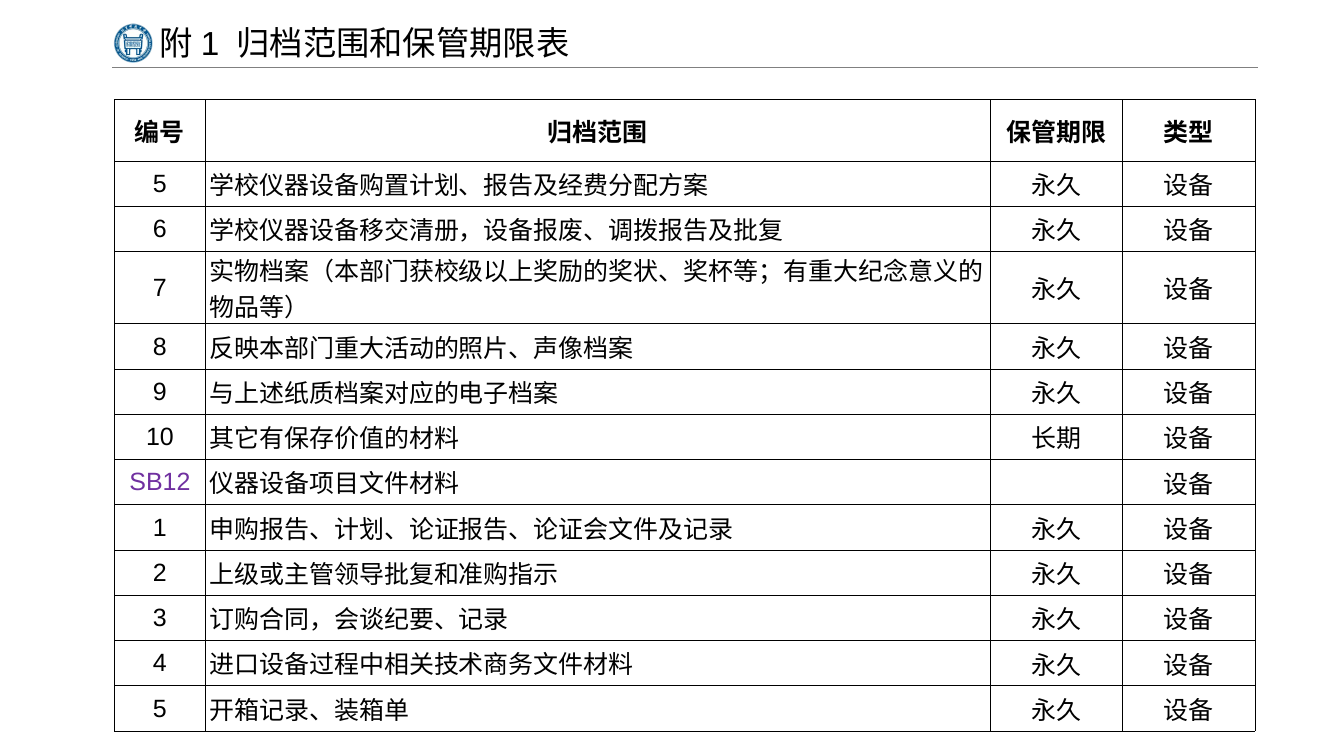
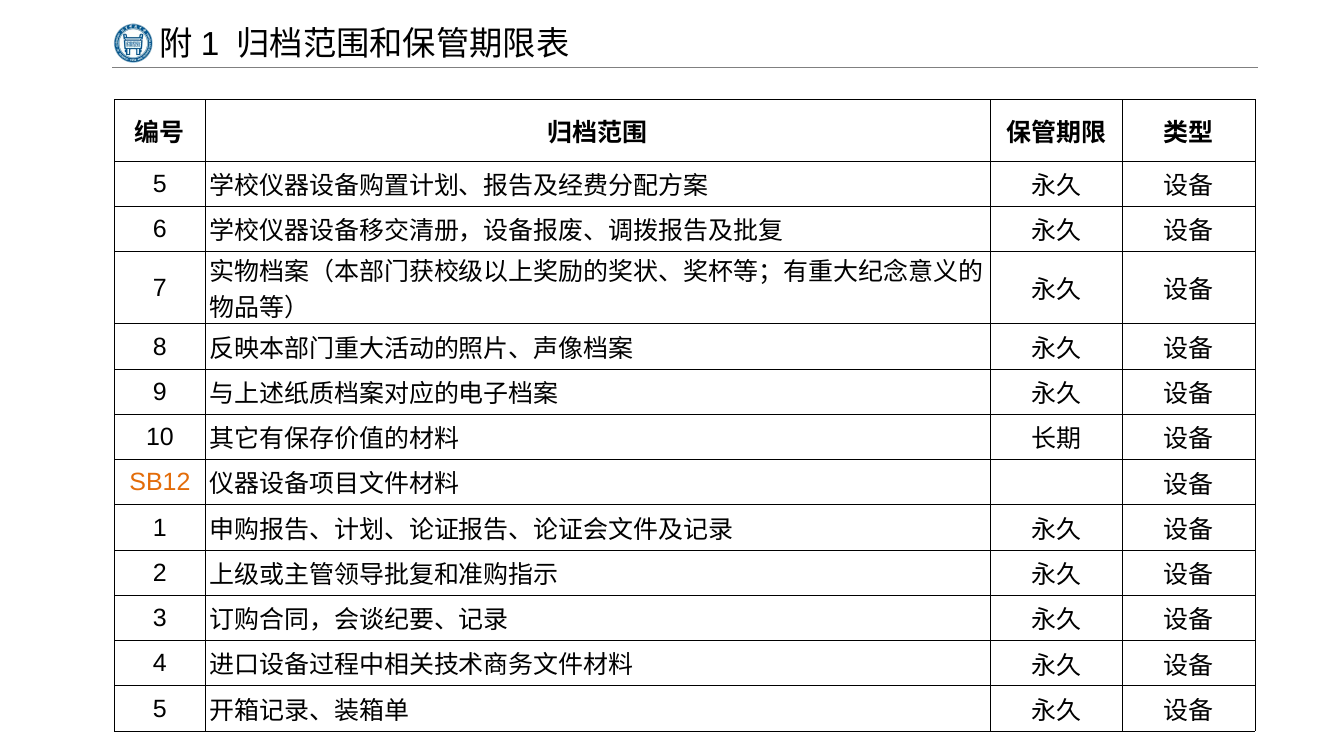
SB12 colour: purple -> orange
